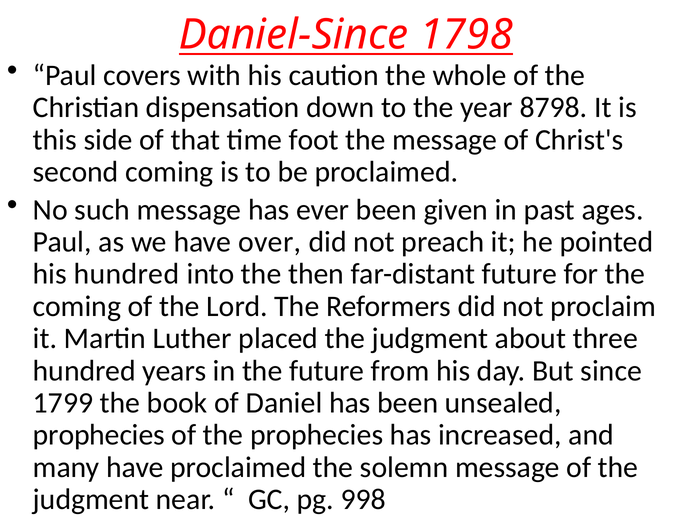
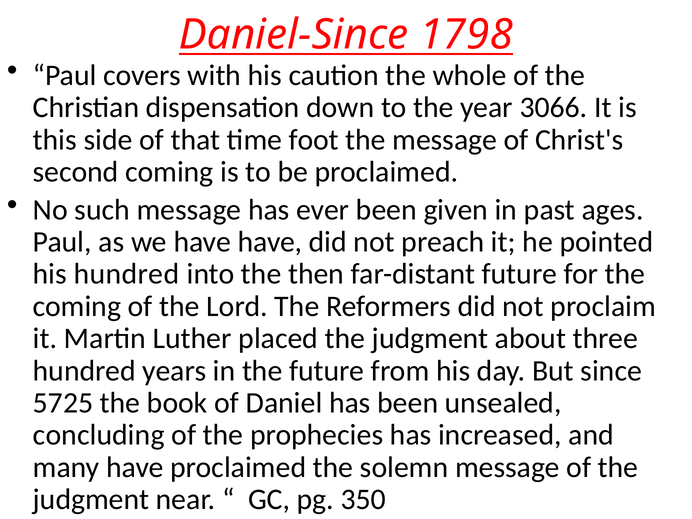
8798: 8798 -> 3066
have over: over -> have
1799: 1799 -> 5725
prophecies at (99, 435): prophecies -> concluding
998: 998 -> 350
